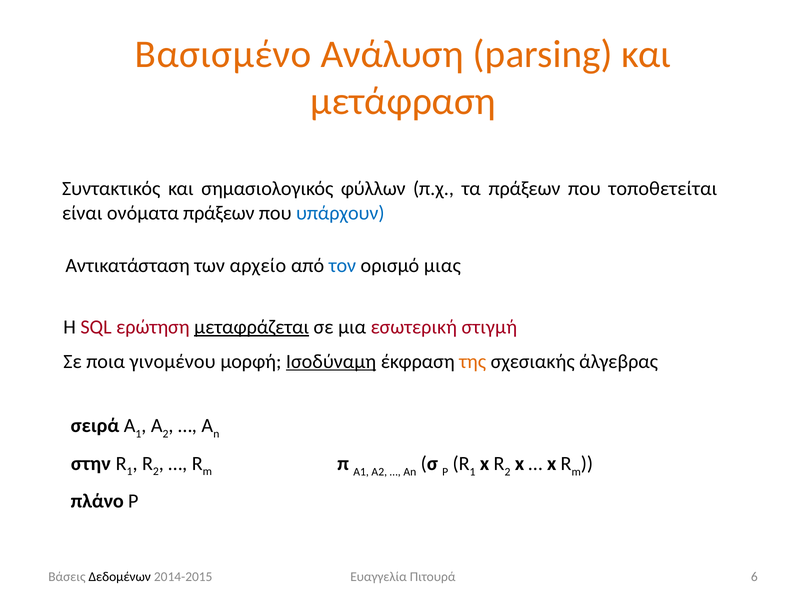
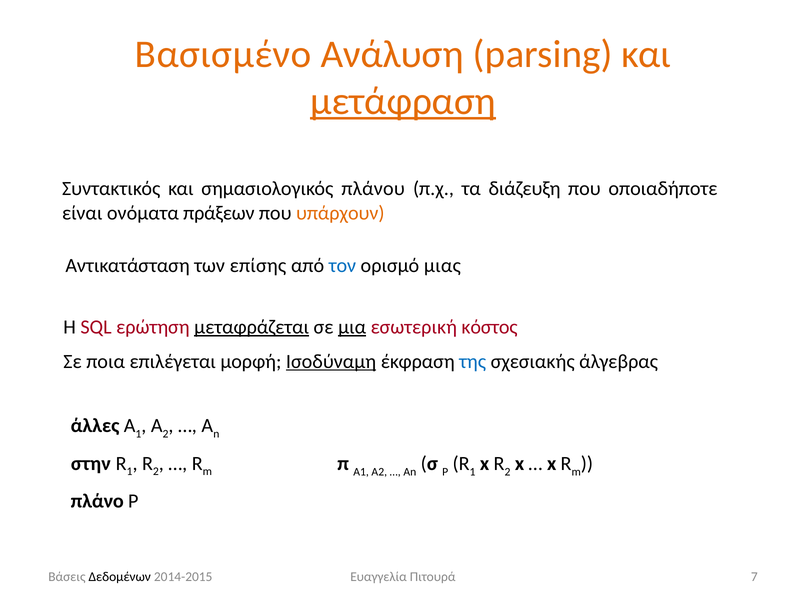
μετάφραση underline: none -> present
φύλλων: φύλλων -> πλάνου
τα πράξεων: πράξεων -> διάζευξη
τοποθετείται: τοποθετείται -> οποιαδήποτε
υπάρχουν colour: blue -> orange
αρχείο: αρχείο -> επίσης
μια underline: none -> present
στιγμή: στιγμή -> κόστος
γινομένου: γινομένου -> επιλέγεται
της colour: orange -> blue
σειρά: σειρά -> άλλες
6: 6 -> 7
